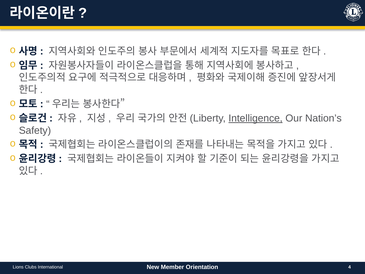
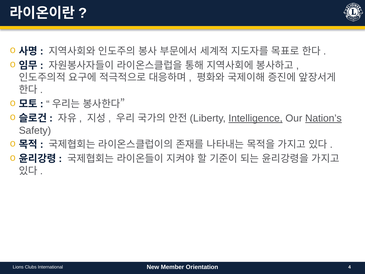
Nation’s underline: none -> present
